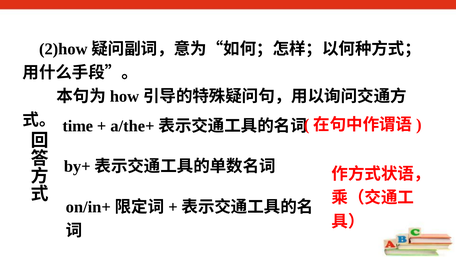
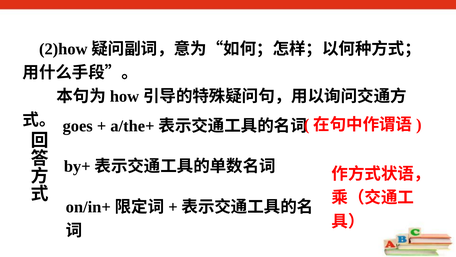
time: time -> goes
